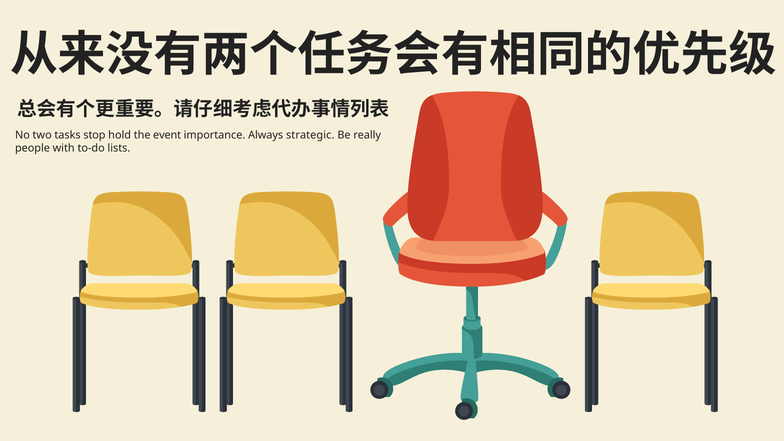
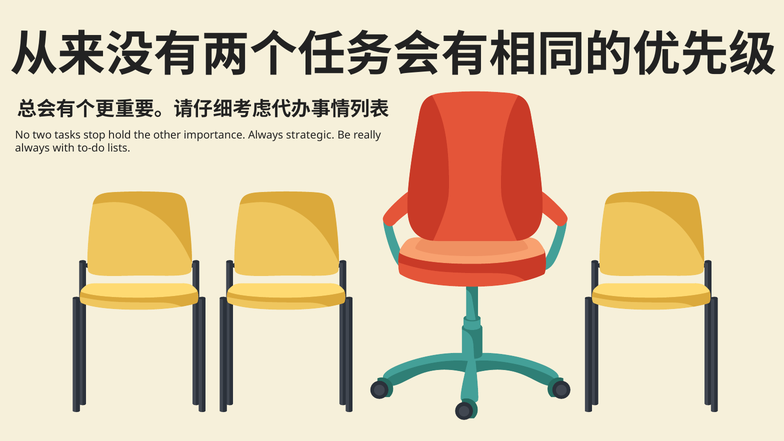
event: event -> other
people at (32, 148): people -> always
